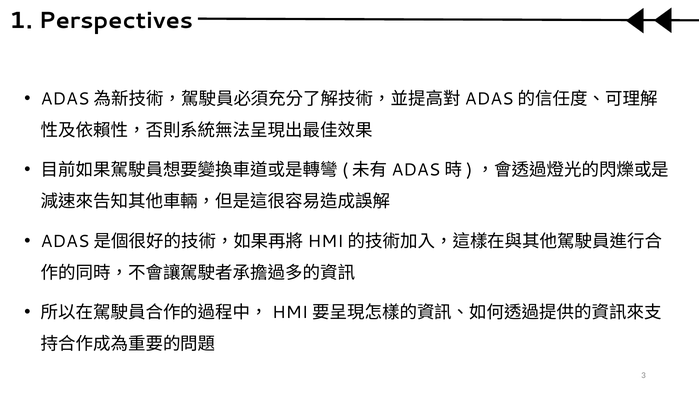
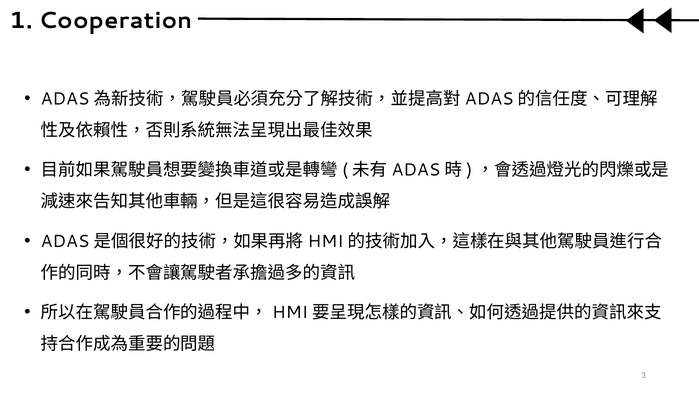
Perspectives: Perspectives -> Cooperation
